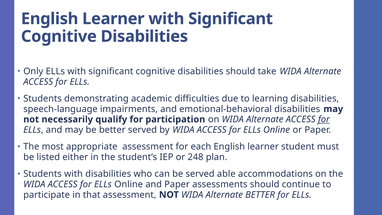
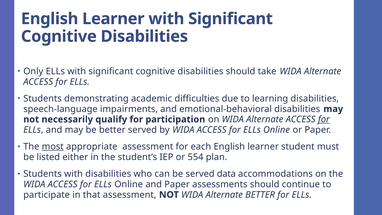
most underline: none -> present
248: 248 -> 554
able: able -> data
